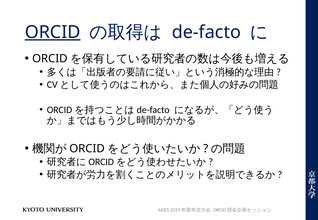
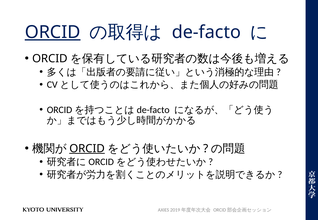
ORCID at (87, 149) underline: none -> present
